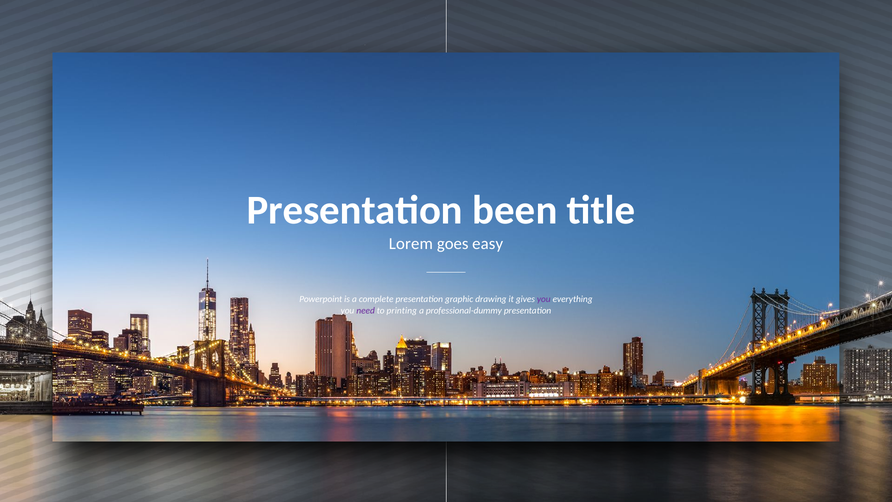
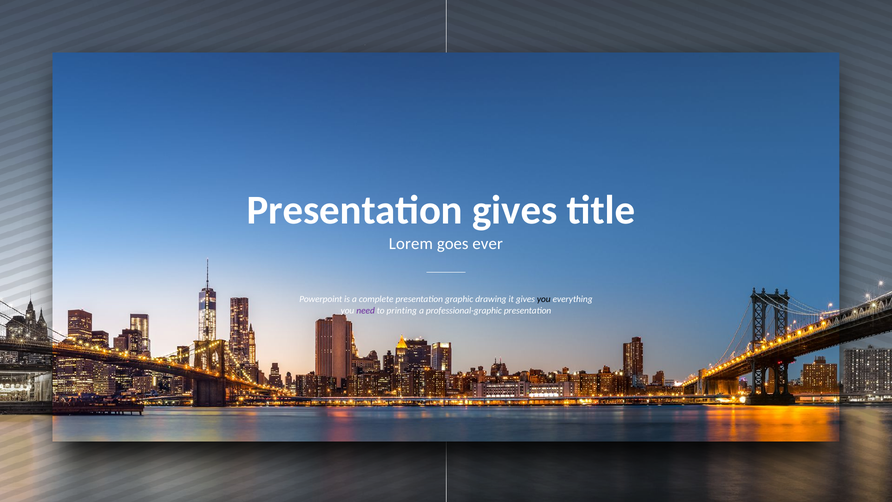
Presentation been: been -> gives
easy: easy -> ever
you at (544, 299) colour: purple -> black
professional-dummy: professional-dummy -> professional-graphic
